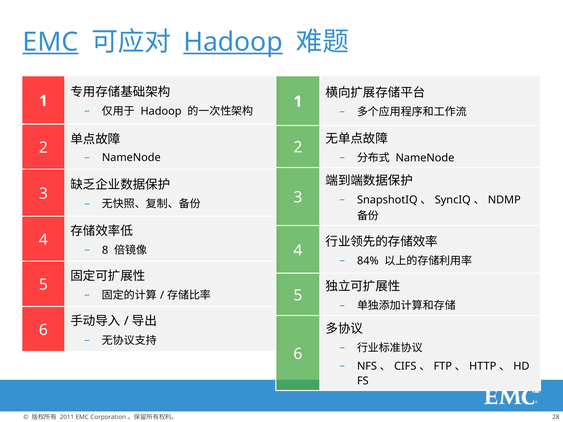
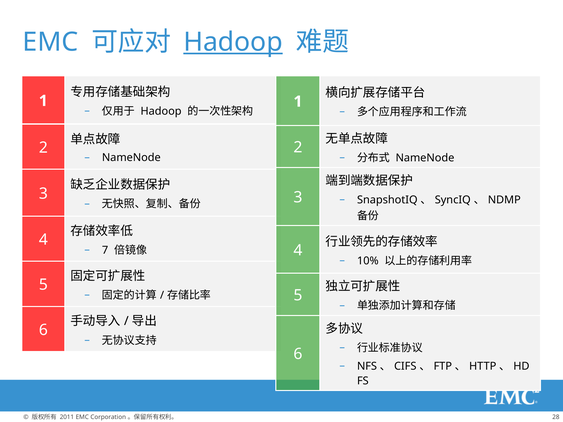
EMC at (50, 42) underline: present -> none
8: 8 -> 7
84%: 84% -> 10%
